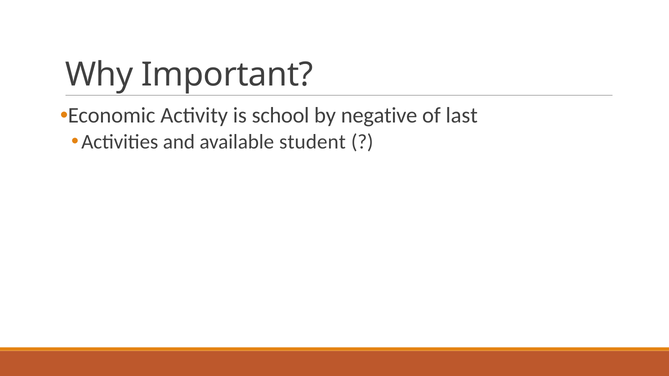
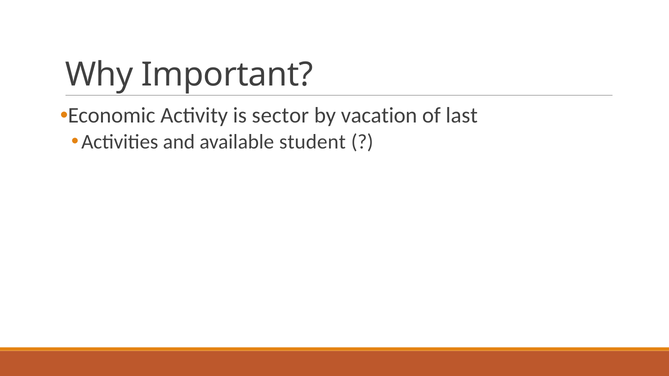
school: school -> sector
negative: negative -> vacation
